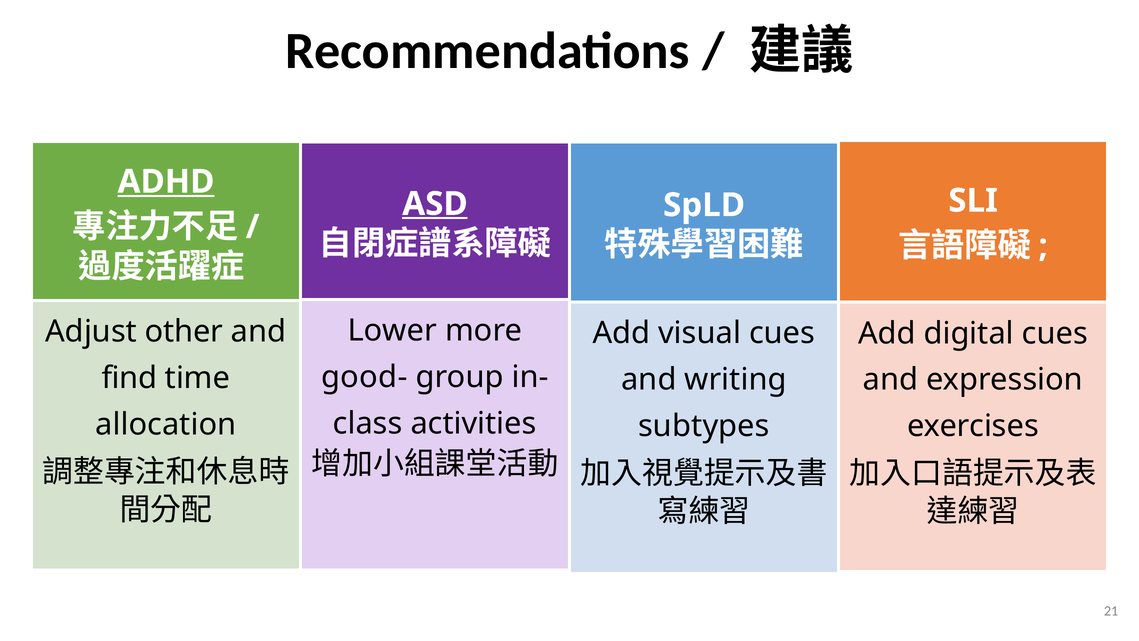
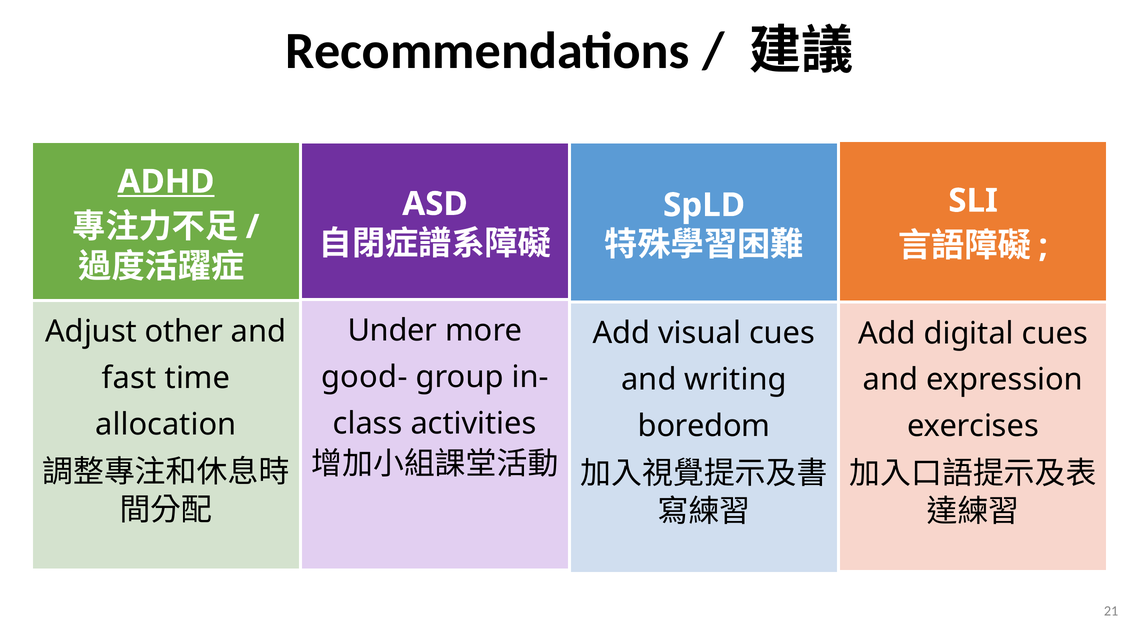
ASD underline: present -> none
Lower: Lower -> Under
find: find -> fast
subtypes: subtypes -> boredom
